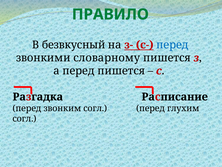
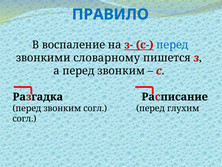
ПРАВИЛО colour: green -> blue
безвкусный: безвкусный -> воспаление
а перед пишется: пишется -> звонким
